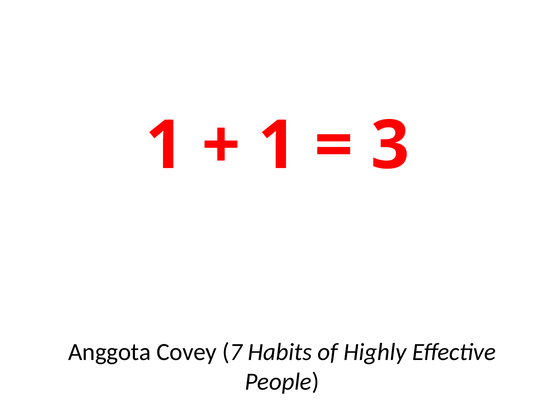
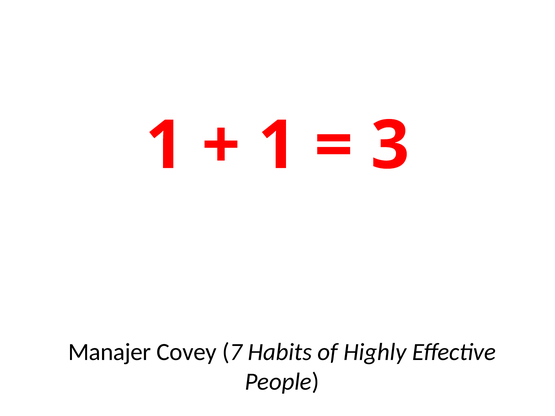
Anggota: Anggota -> Manajer
